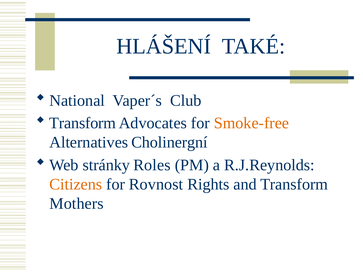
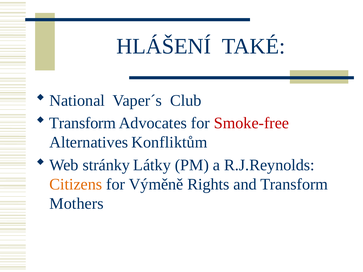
Smoke-free colour: orange -> red
Cholinergní: Cholinergní -> Konfliktům
Roles: Roles -> Látky
Rovnost: Rovnost -> Výměně
